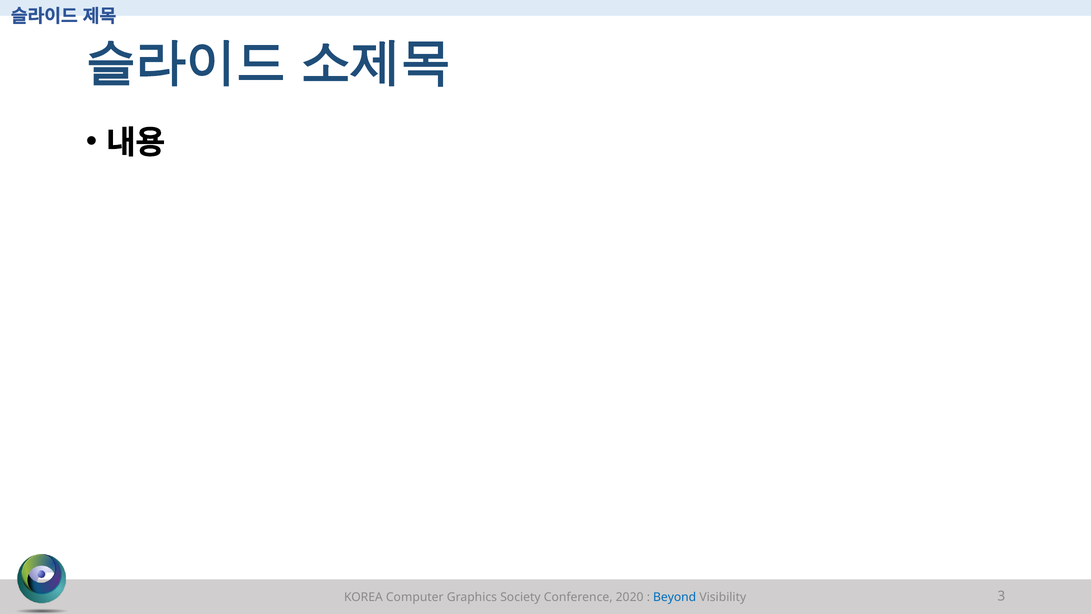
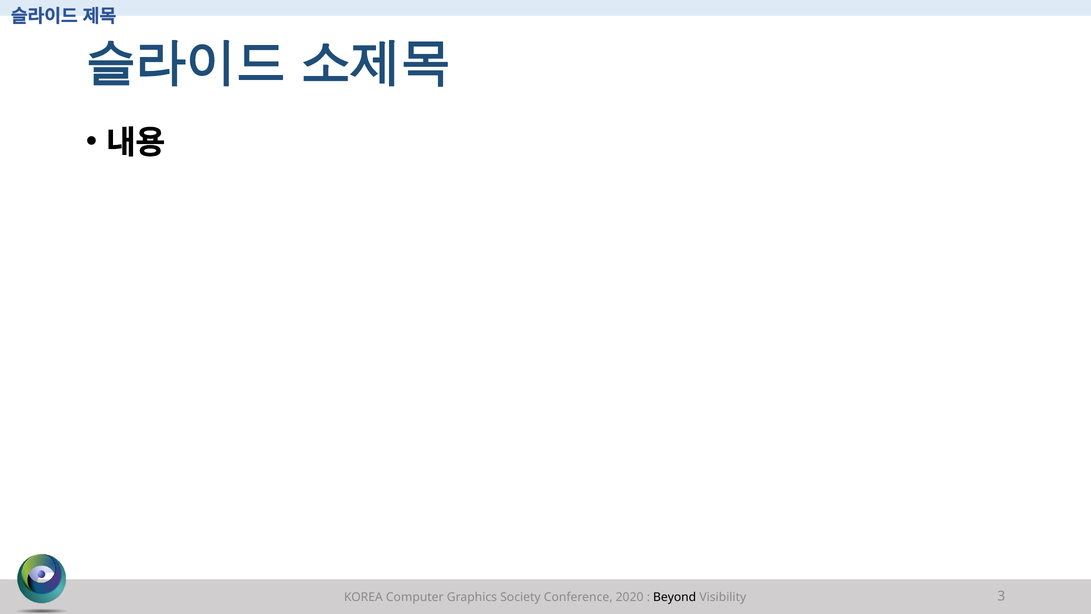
Beyond colour: blue -> black
